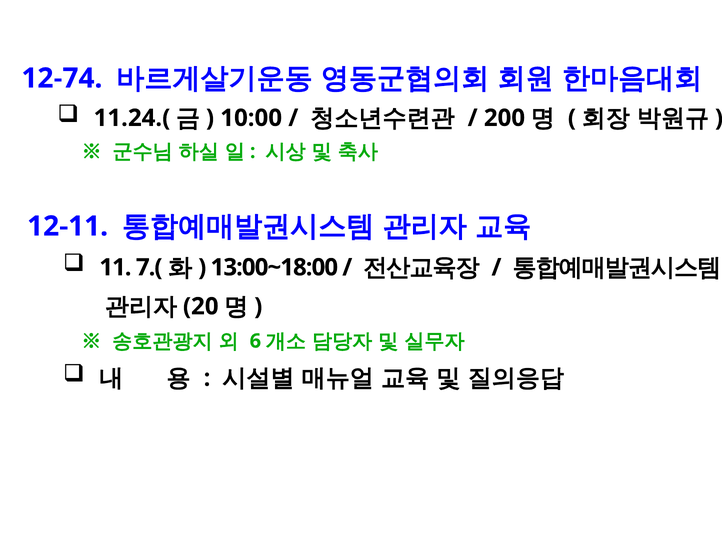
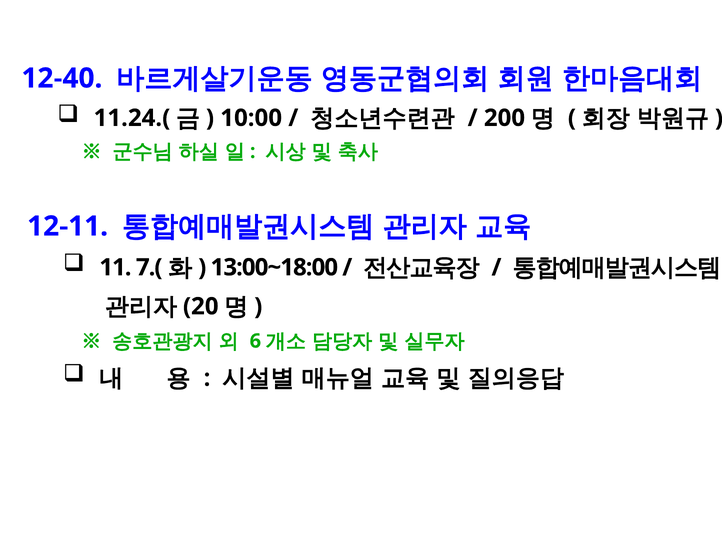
12-74: 12-74 -> 12-40
